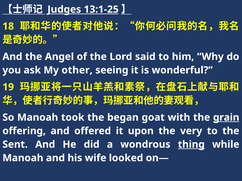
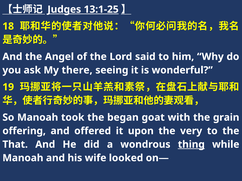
other: other -> there
grain underline: present -> none
Sent: Sent -> That
